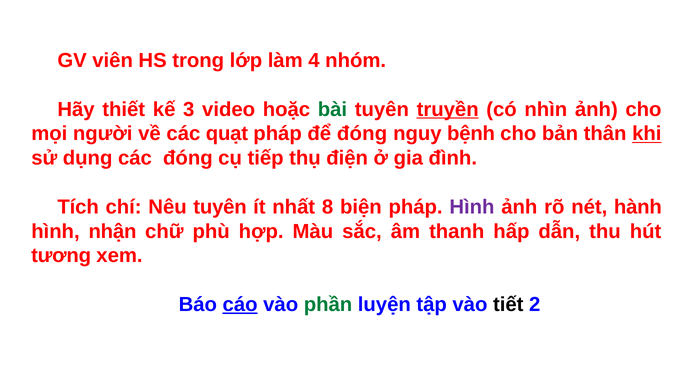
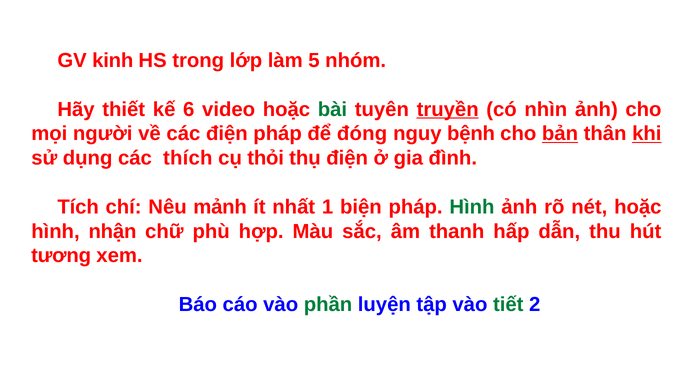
viên: viên -> kinh
4: 4 -> 5
3: 3 -> 6
các quạt: quạt -> điện
bản underline: none -> present
các đóng: đóng -> thích
tiếp: tiếp -> thỏi
Nêu tuyên: tuyên -> mảnh
8: 8 -> 1
Hình at (472, 207) colour: purple -> green
nét hành: hành -> hoặc
cáo underline: present -> none
tiết colour: black -> green
